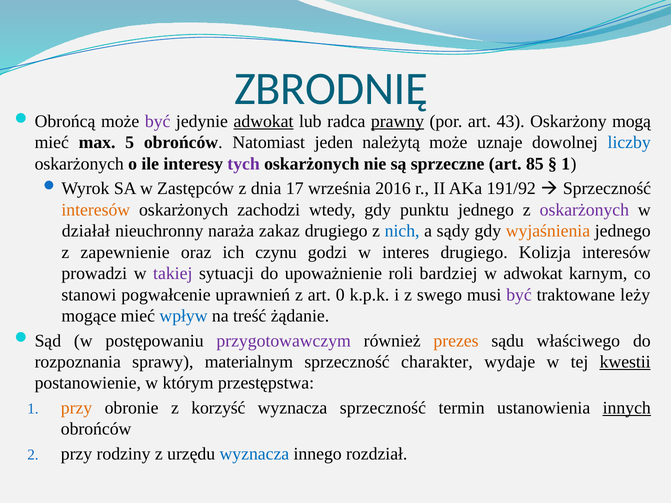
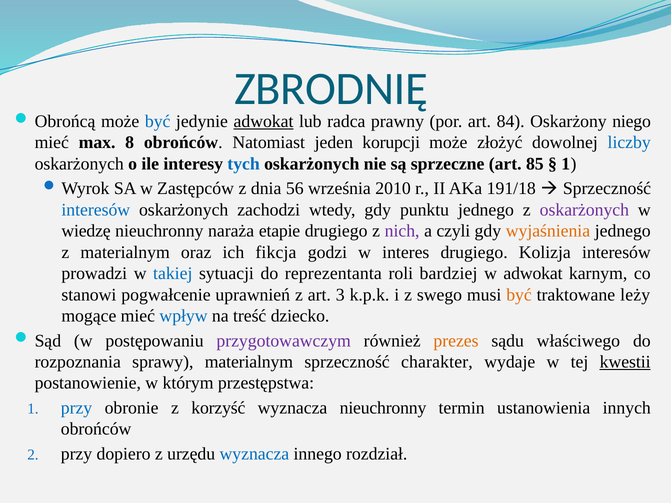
być at (158, 121) colour: purple -> blue
prawny underline: present -> none
43: 43 -> 84
mogą: mogą -> niego
5: 5 -> 8
należytą: należytą -> korupcji
uznaje: uznaje -> złożyć
tych colour: purple -> blue
17: 17 -> 56
2016: 2016 -> 2010
191/92: 191/92 -> 191/18
interesów at (96, 210) colour: orange -> blue
działał: działał -> wiedzę
zakaz: zakaz -> etapie
nich colour: blue -> purple
sądy: sądy -> czyli
z zapewnienie: zapewnienie -> materialnym
czynu: czynu -> fikcja
takiej colour: purple -> blue
upoważnienie: upoważnienie -> reprezentanta
0: 0 -> 3
być at (519, 295) colour: purple -> orange
żądanie: żądanie -> dziecko
przy at (76, 408) colour: orange -> blue
wyznacza sprzeczność: sprzeczność -> nieuchronny
innych underline: present -> none
rodziny: rodziny -> dopiero
